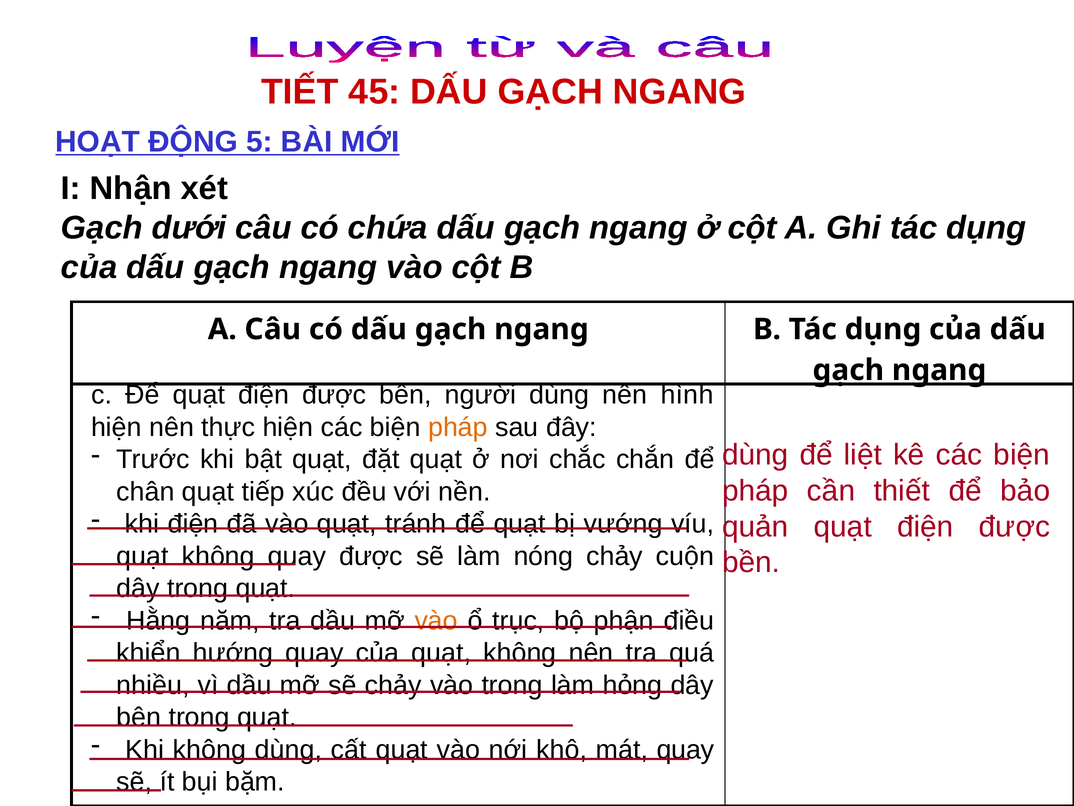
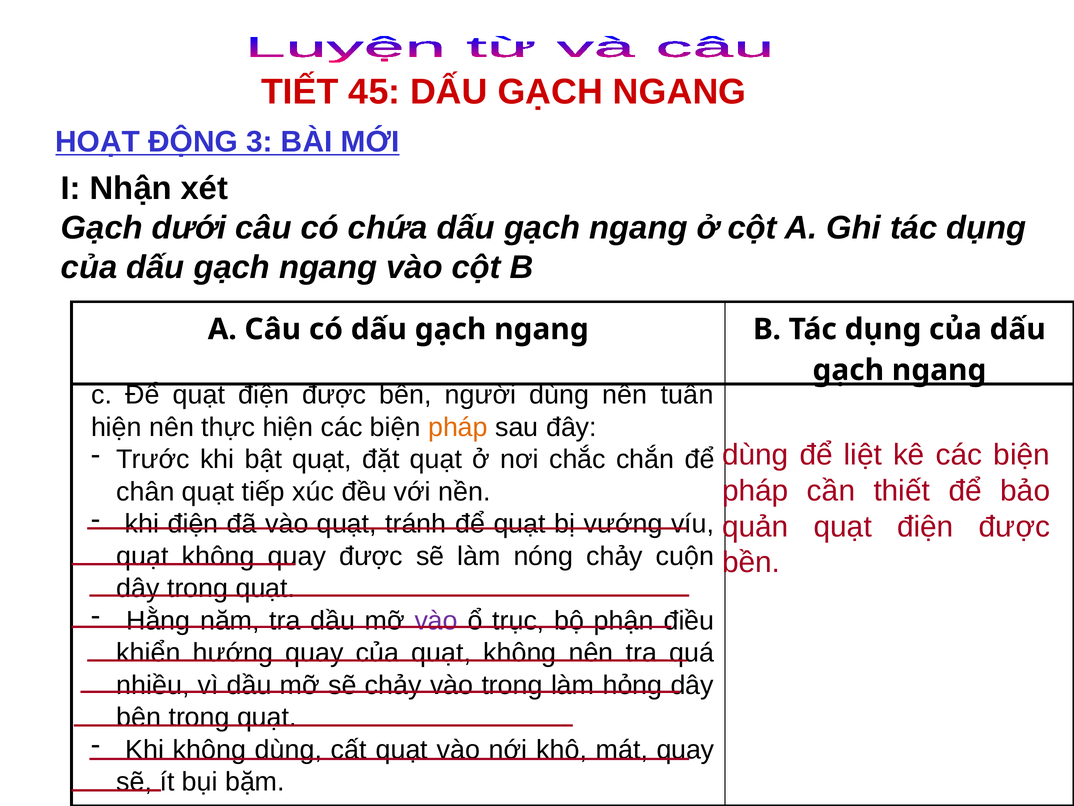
5: 5 -> 3
hình: hình -> tuần
vào at (436, 620) colour: orange -> purple
